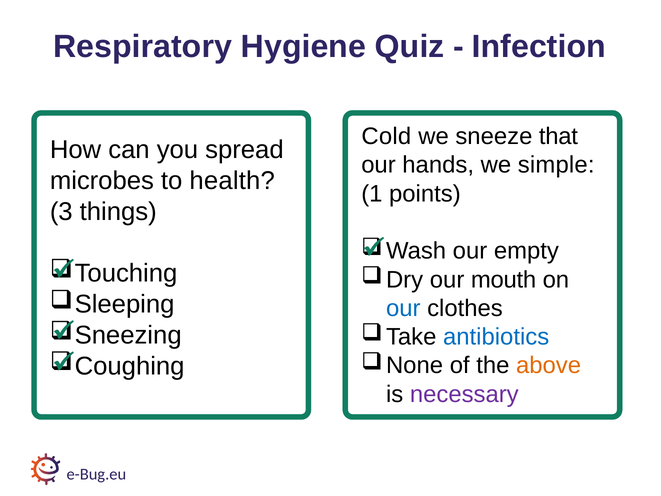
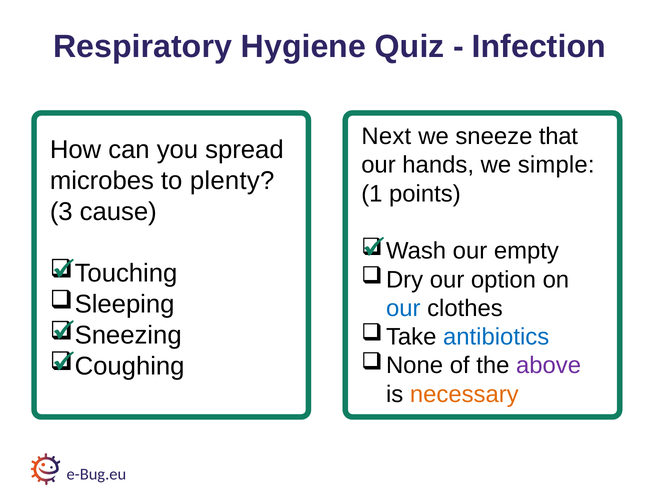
Cold: Cold -> Next
health: health -> plenty
things: things -> cause
mouth: mouth -> option
above colour: orange -> purple
necessary colour: purple -> orange
